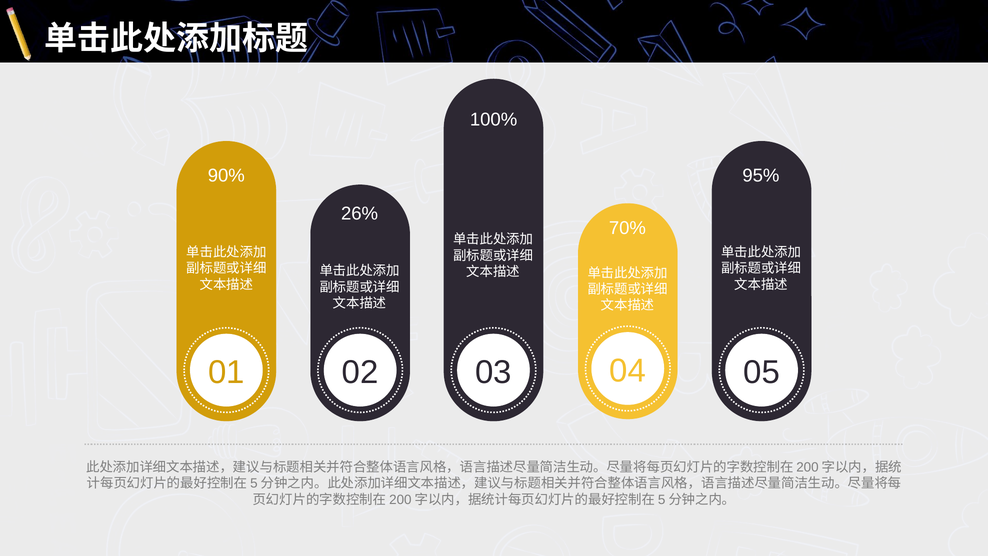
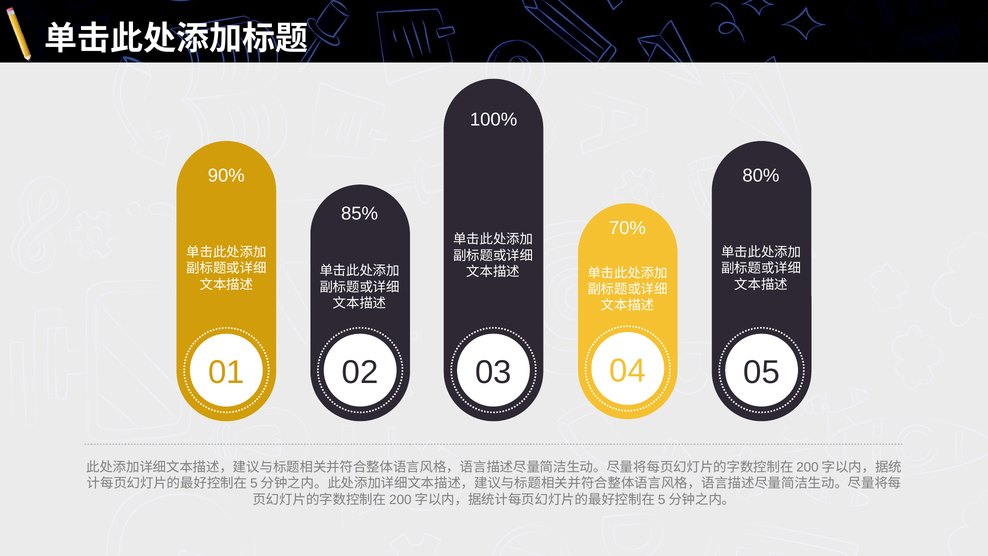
95%: 95% -> 80%
26%: 26% -> 85%
